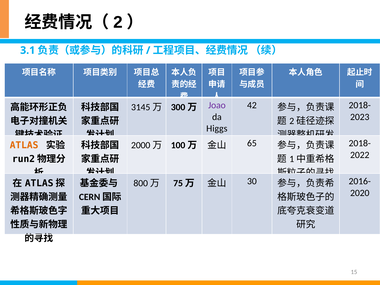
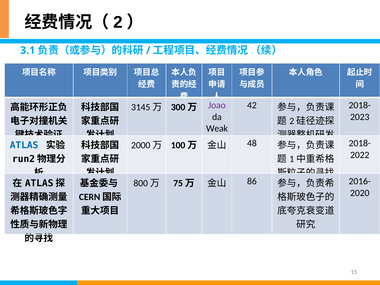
Higgs: Higgs -> Weak
ATLAS colour: orange -> blue
65: 65 -> 48
30: 30 -> 86
